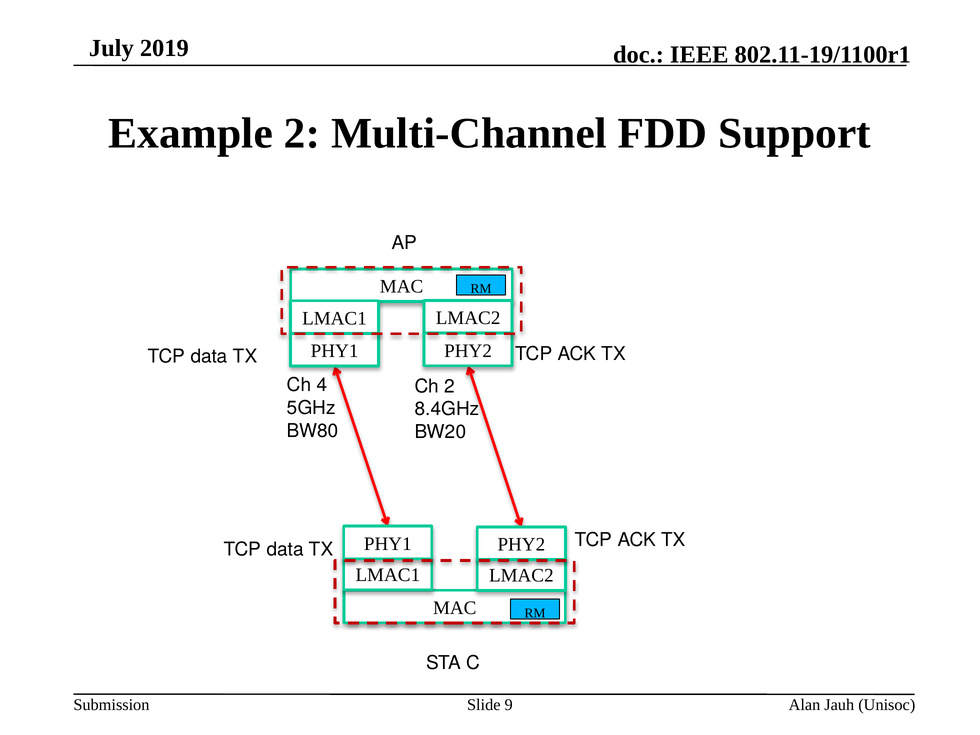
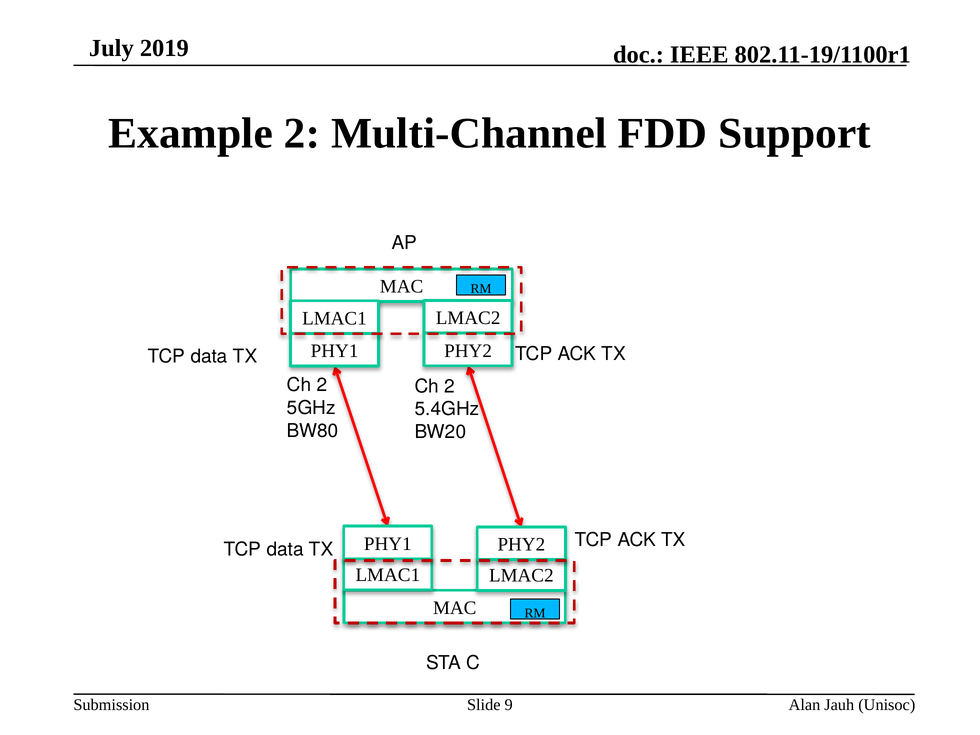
4 at (322, 385): 4 -> 2
8.4GHz: 8.4GHz -> 5.4GHz
